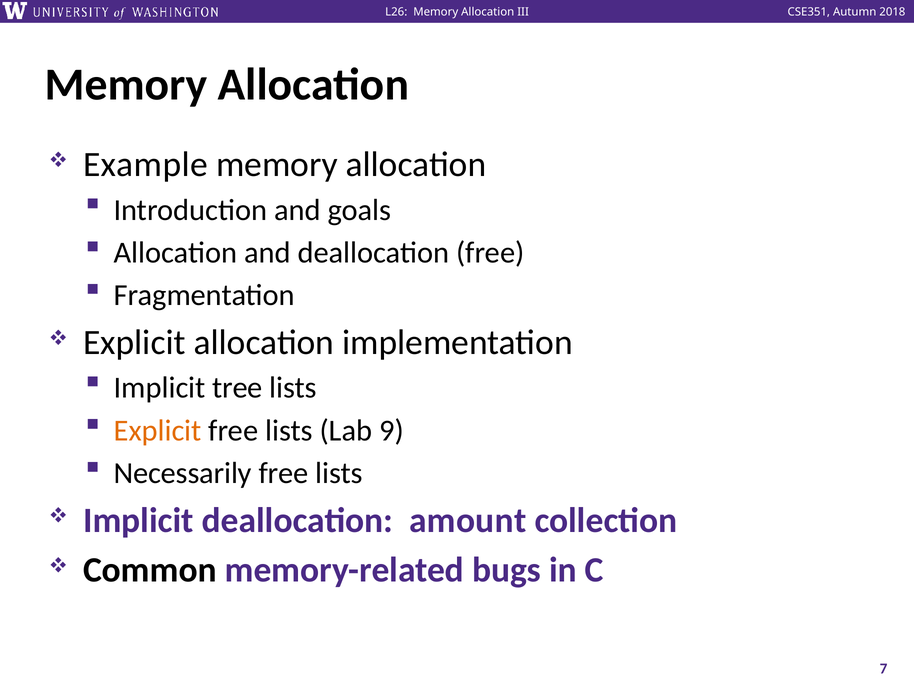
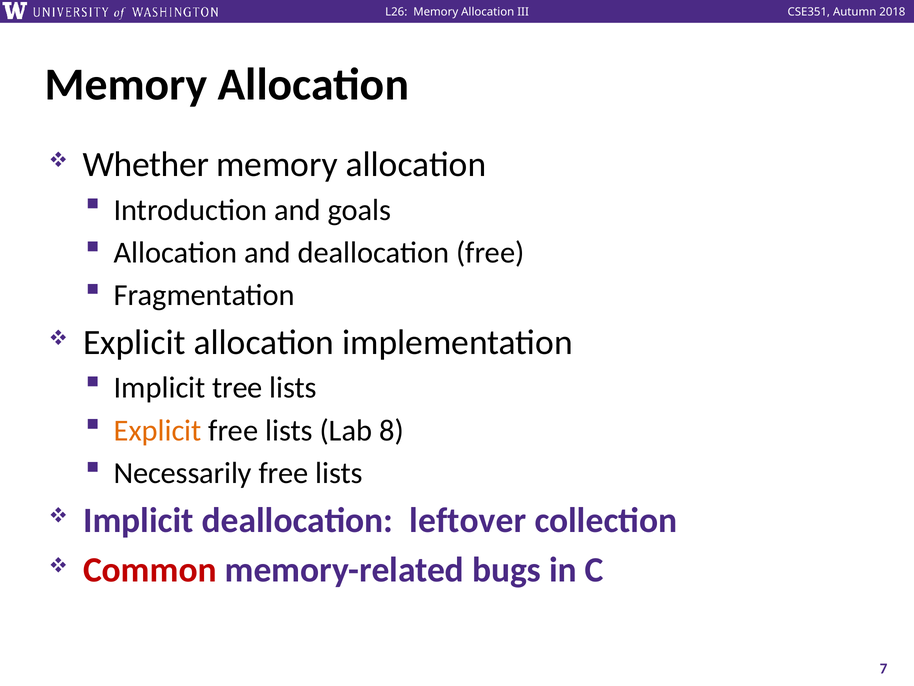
Example: Example -> Whether
9: 9 -> 8
amount: amount -> leftover
Common colour: black -> red
